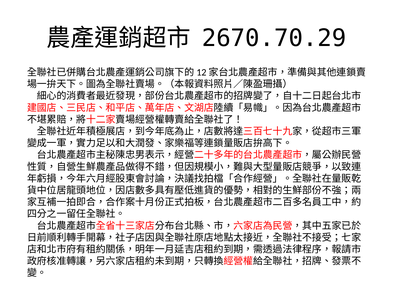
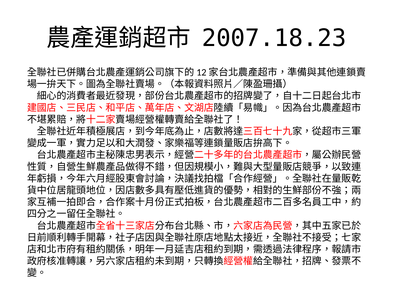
2670.70.29: 2670.70.29 -> 2007.18.23
